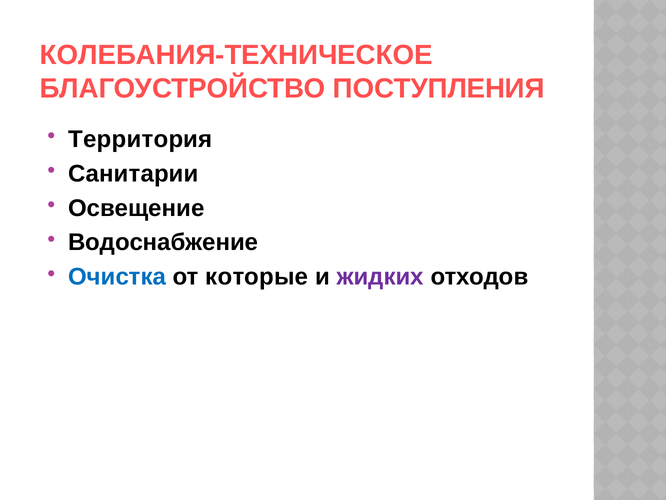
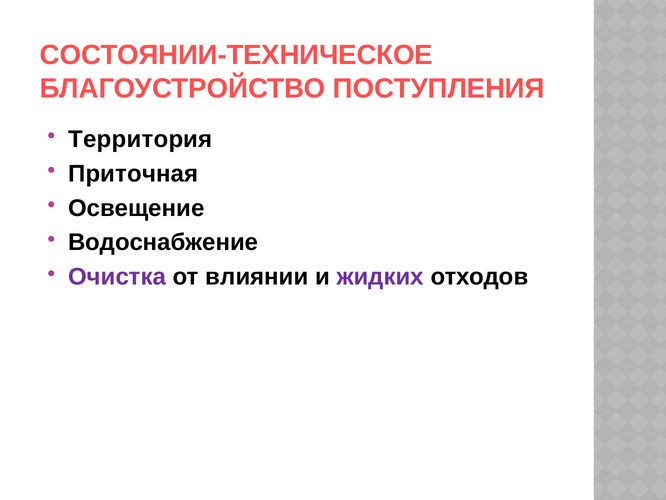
КОЛЕБАНИЯ-ТЕХНИЧЕСКОЕ: КОЛЕБАНИЯ-ТЕХНИЧЕСКОЕ -> СОСТОЯНИИ-ТЕХНИЧЕСКОЕ
Санитарии: Санитарии -> Приточная
Очистка colour: blue -> purple
которые: которые -> влиянии
